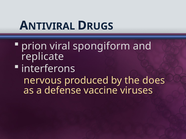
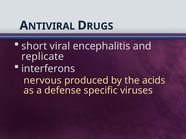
prion: prion -> short
spongiform: spongiform -> encephalitis
does: does -> acids
vaccine: vaccine -> specific
